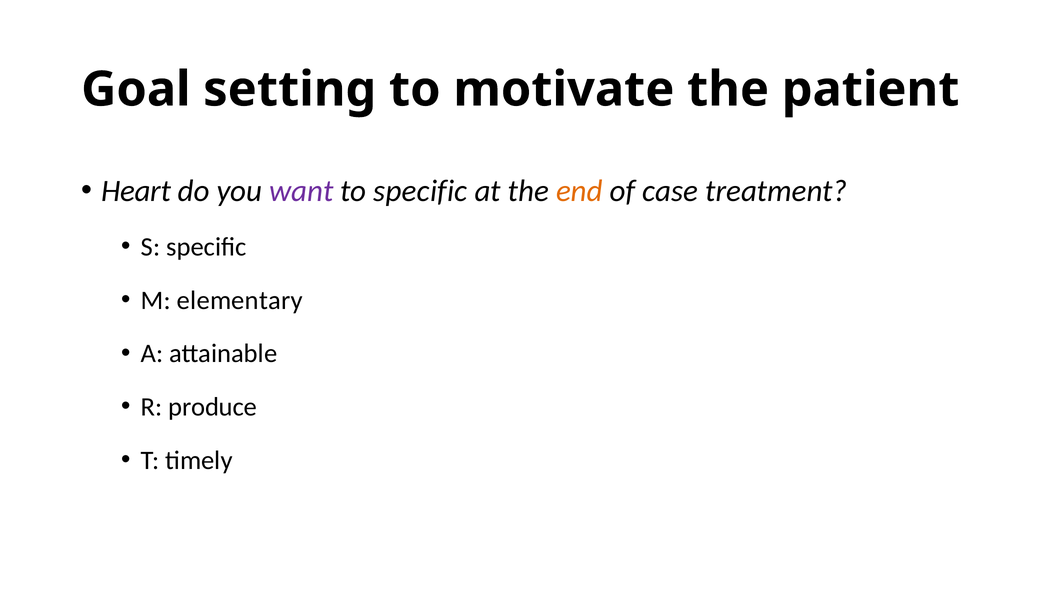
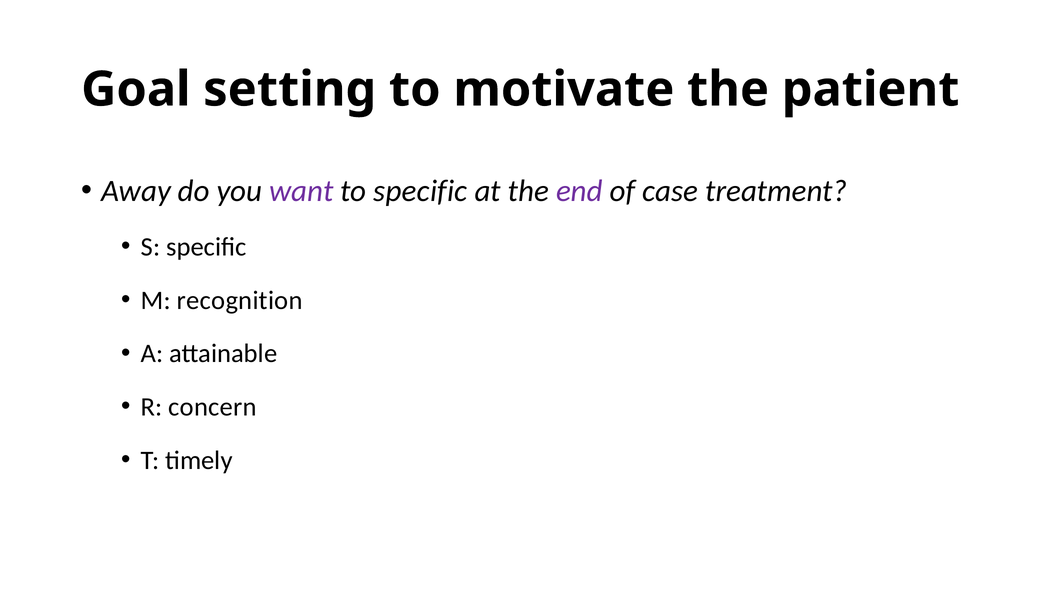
Heart: Heart -> Away
end colour: orange -> purple
elementary: elementary -> recognition
produce: produce -> concern
